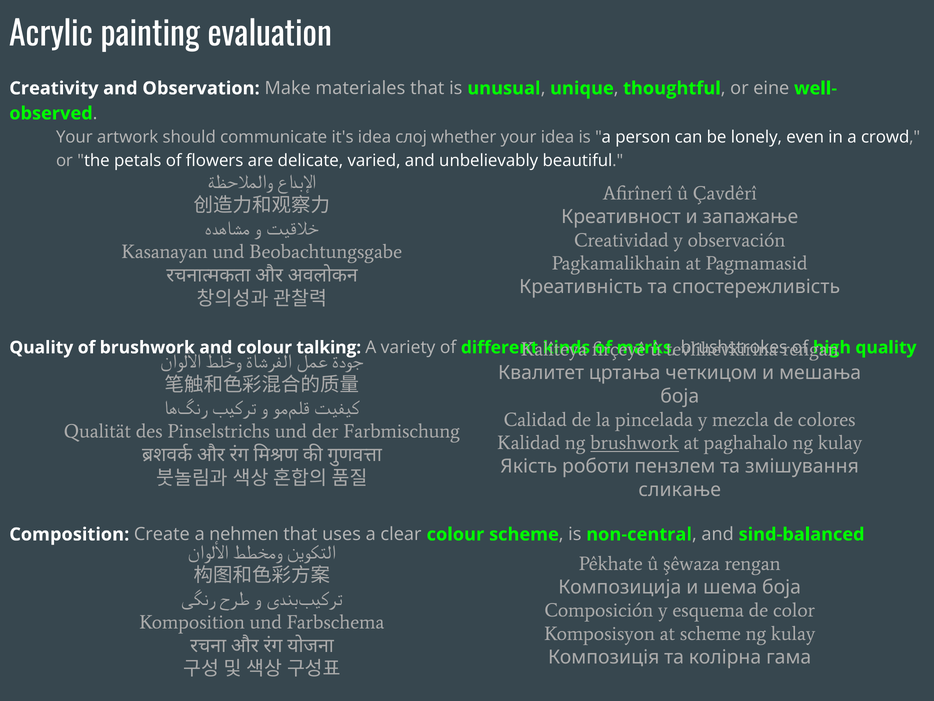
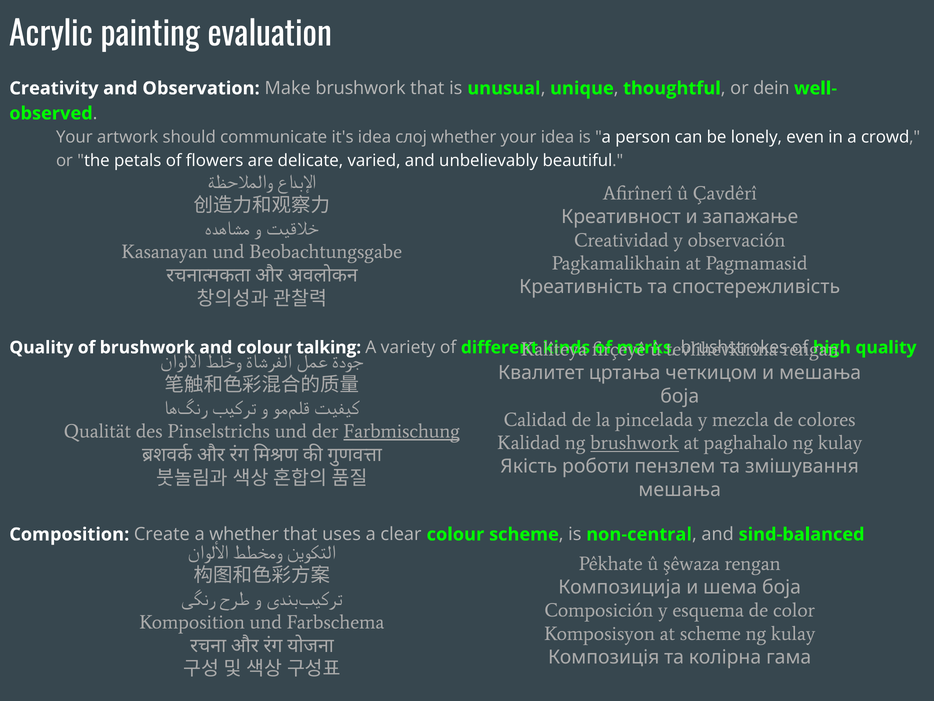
Make materiales: materiales -> brushwork
eine: eine -> dein
Farbmischung underline: none -> present
сликање at (680, 489): сликање -> мешања
a nehmen: nehmen -> whether
